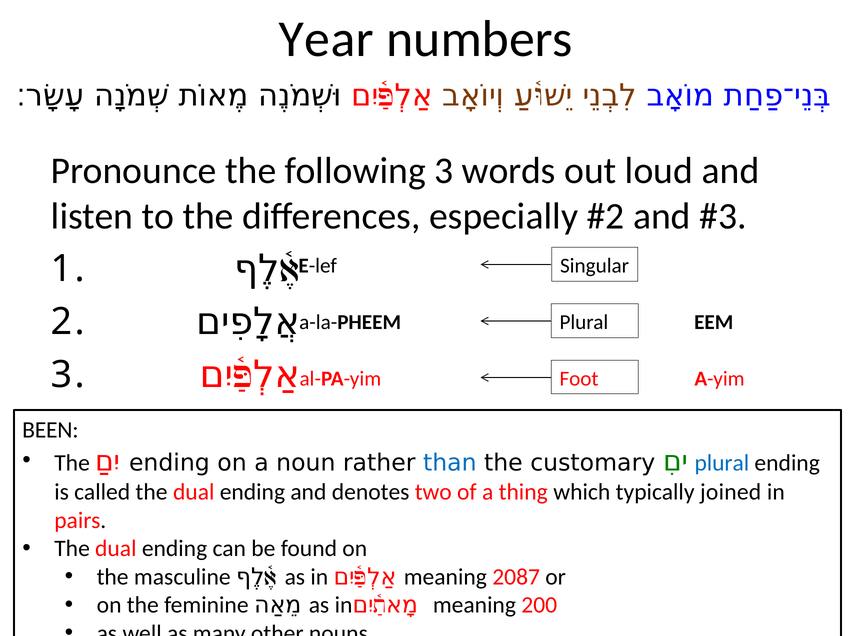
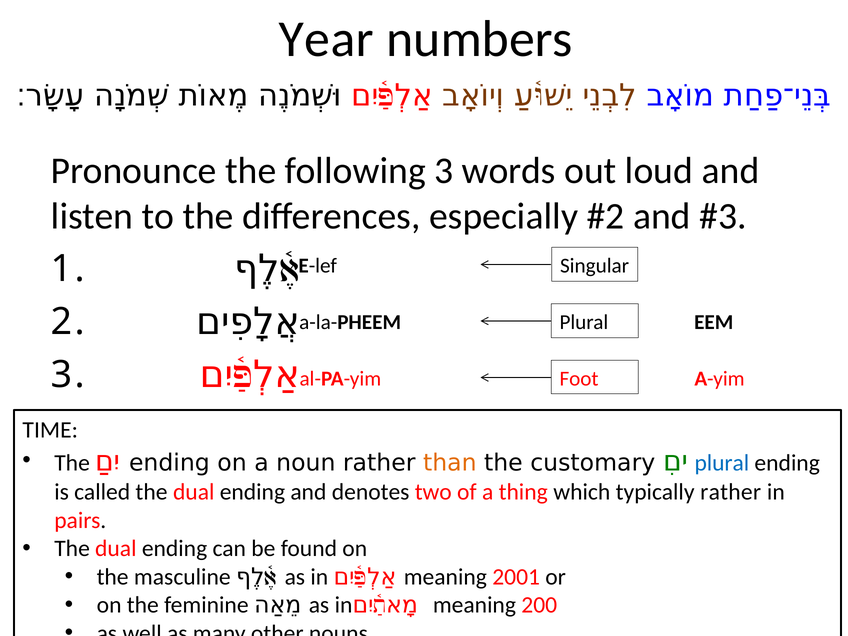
BEEN: BEEN -> TIME
than colour: blue -> orange
typically joined: joined -> rather
2087: 2087 -> 2001
